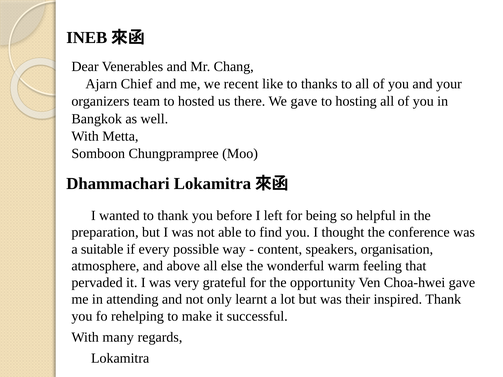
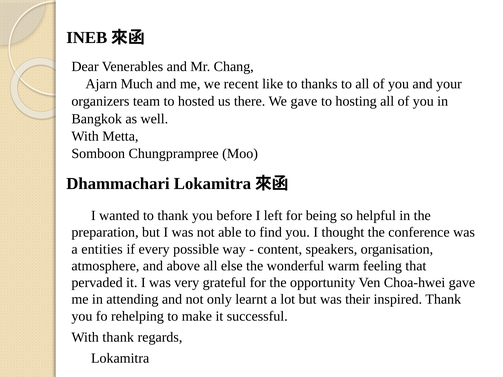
Chief: Chief -> Much
suitable: suitable -> entities
With many: many -> thank
